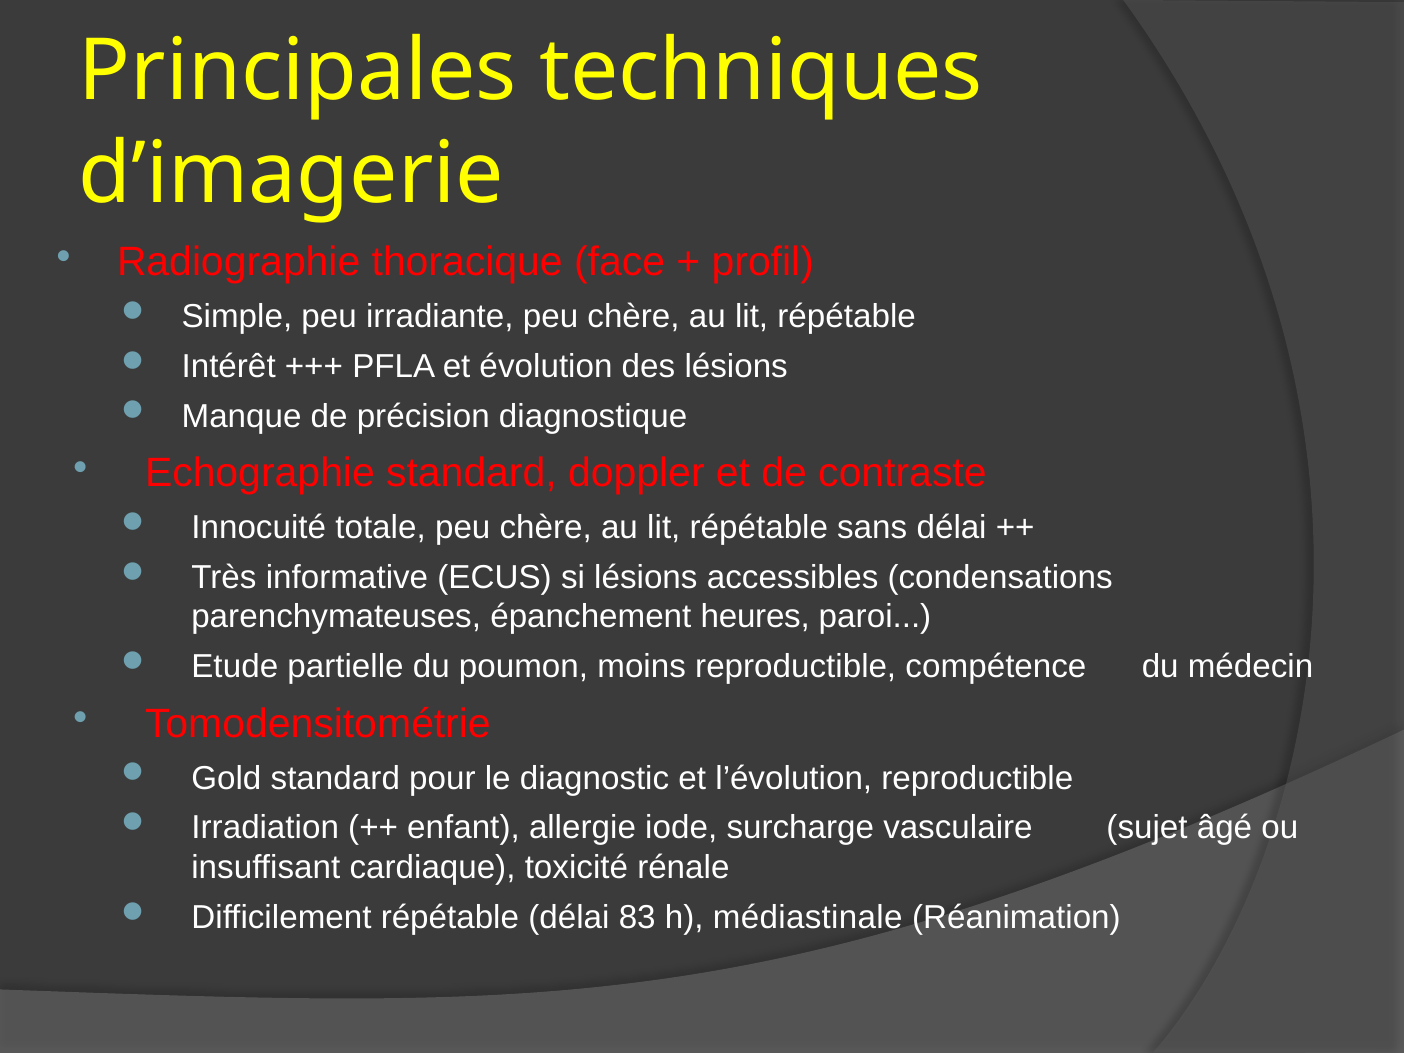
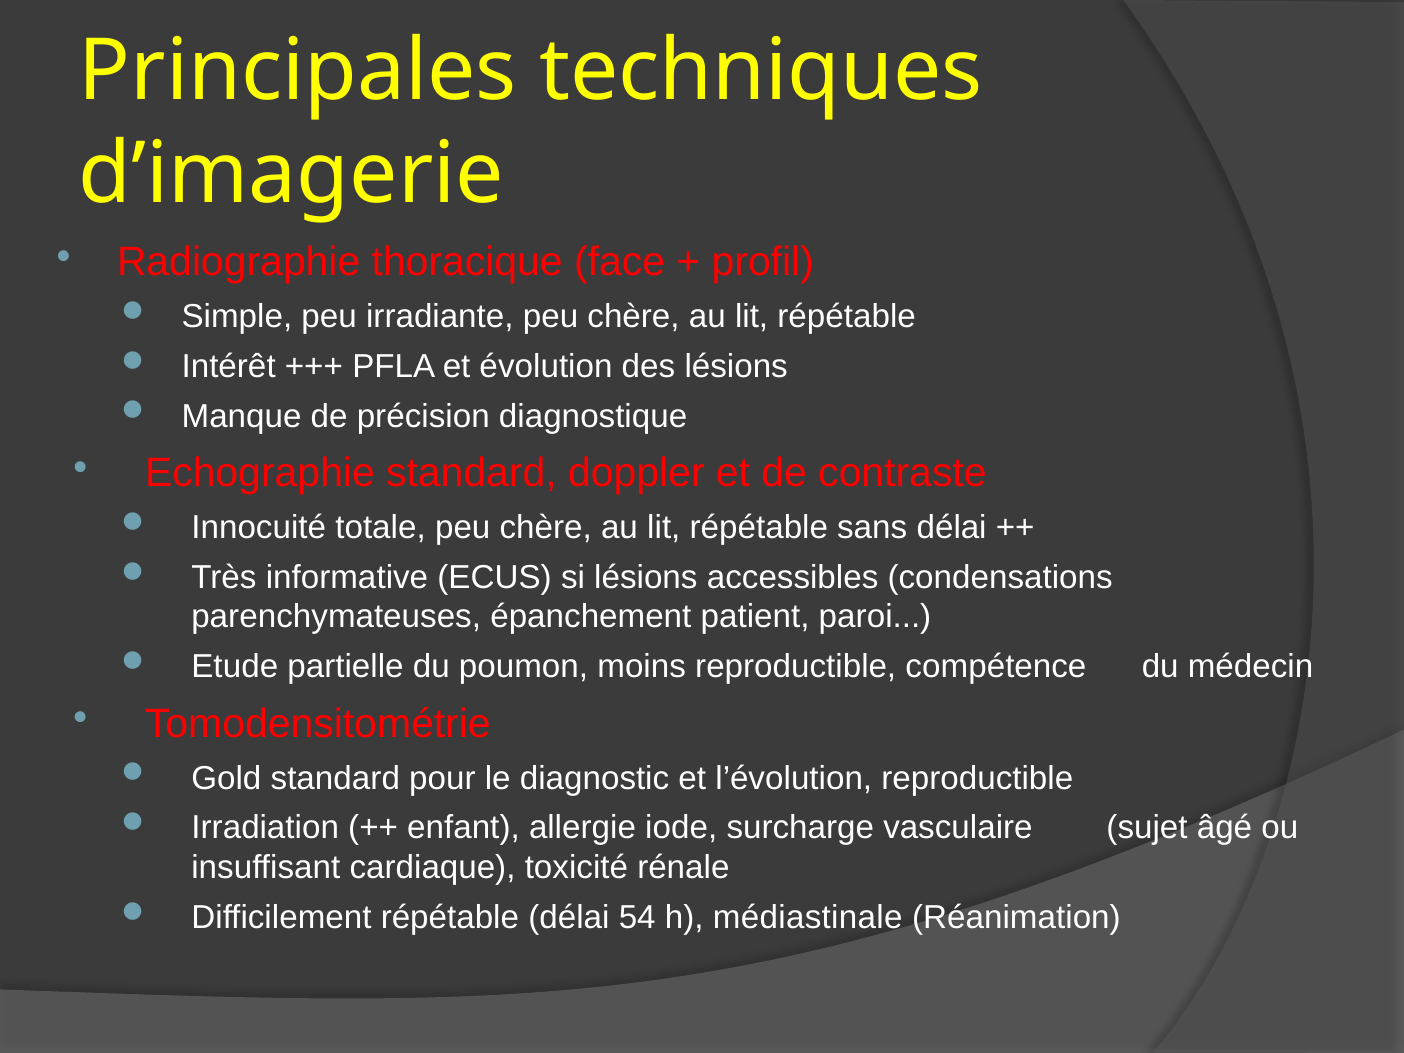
heures: heures -> patient
83: 83 -> 54
